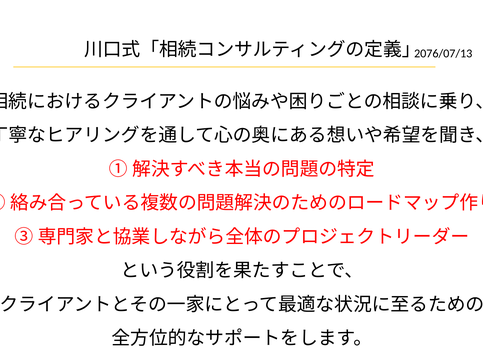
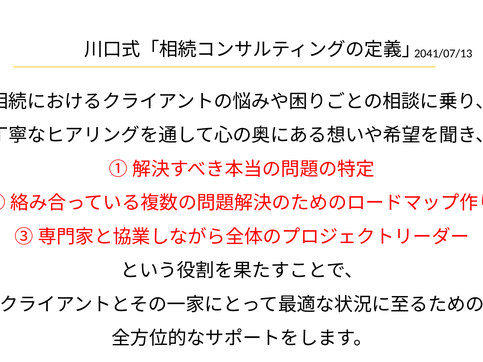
2076/07/13: 2076/07/13 -> 2041/07/13
